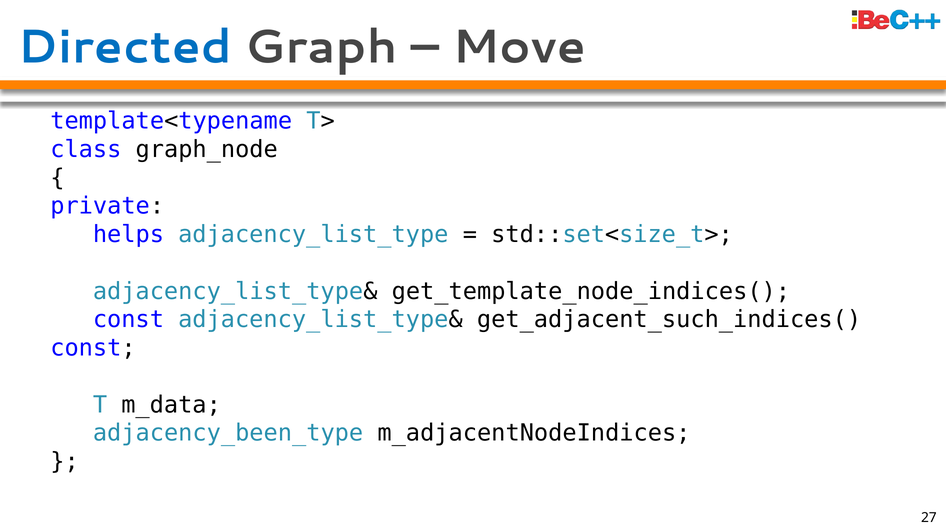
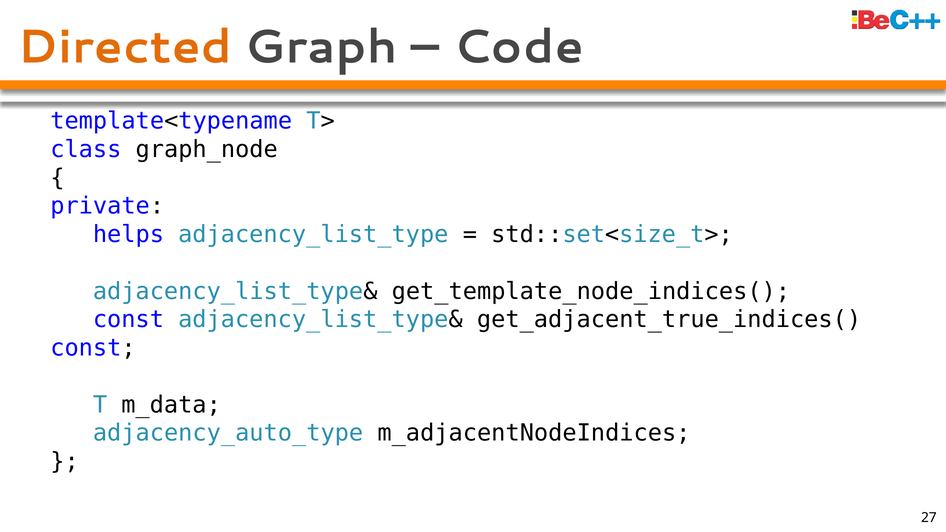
Directed colour: blue -> orange
Move: Move -> Code
get_adjacent_such_indices(: get_adjacent_such_indices( -> get_adjacent_true_indices(
adjacency_been_type: adjacency_been_type -> adjacency_auto_type
